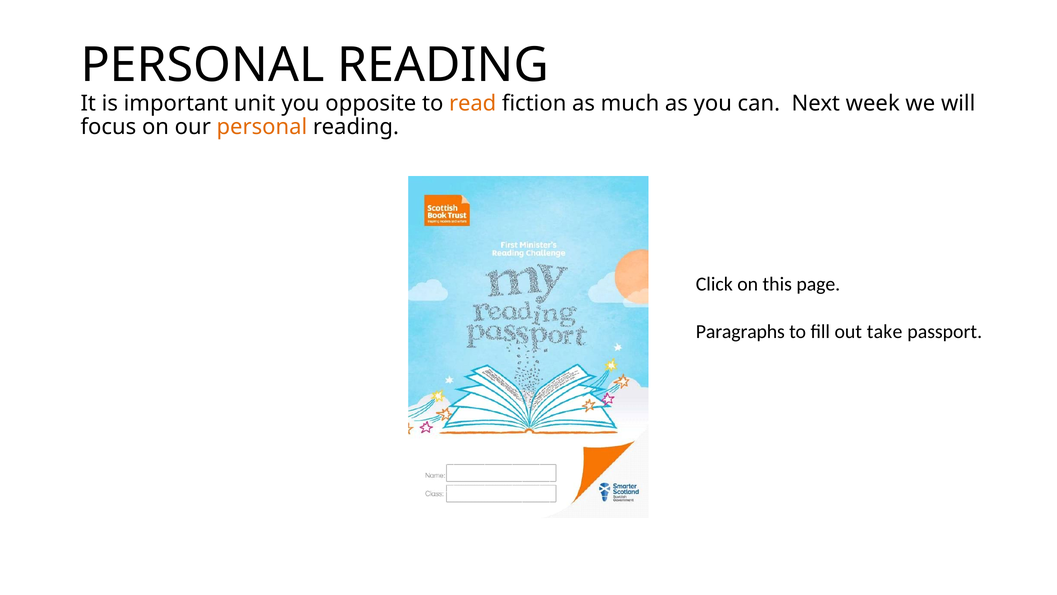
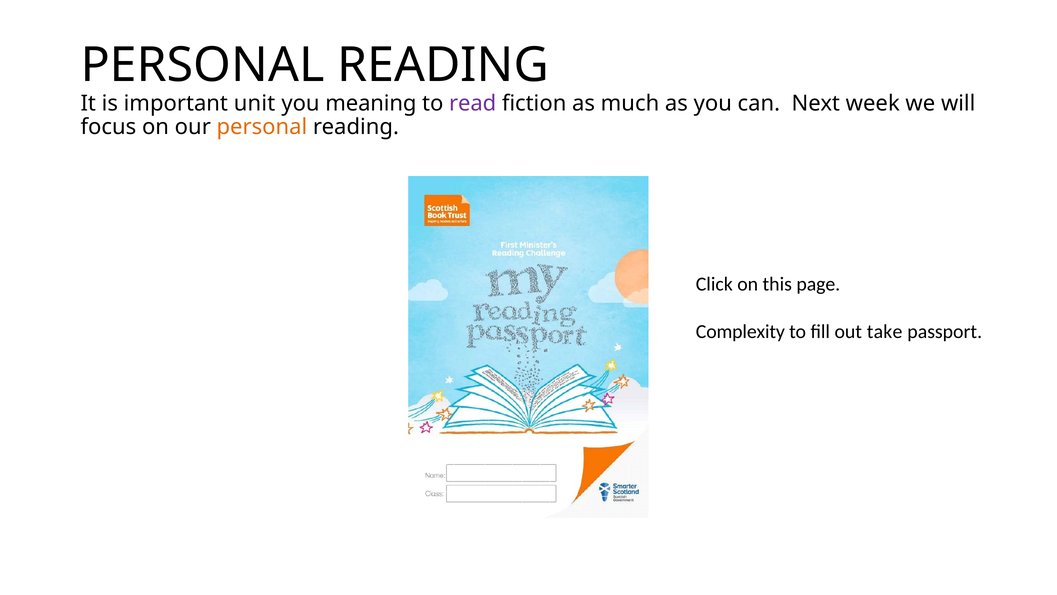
opposite: opposite -> meaning
read colour: orange -> purple
Paragraphs: Paragraphs -> Complexity
